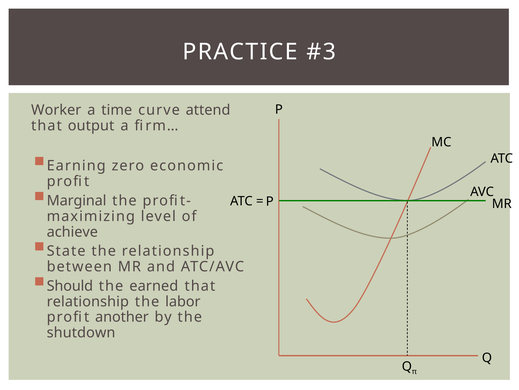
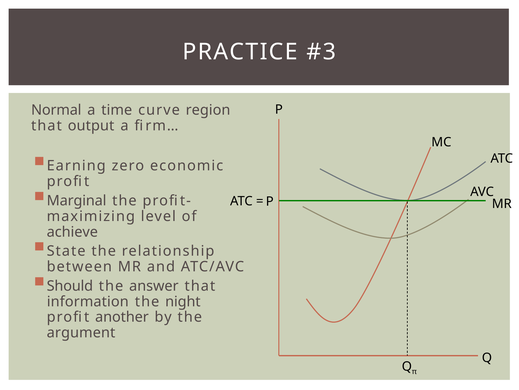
Worker: Worker -> Normal
attend: attend -> region
earned: earned -> answer
relationship at (88, 301): relationship -> information
labor: labor -> night
shutdown: shutdown -> argument
